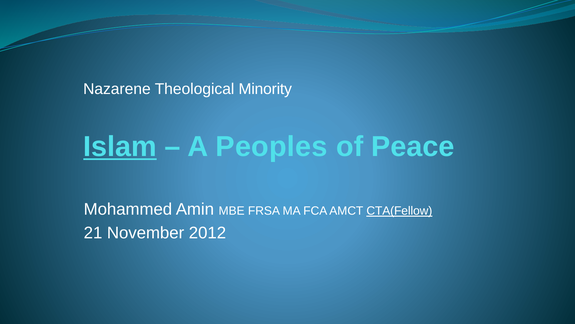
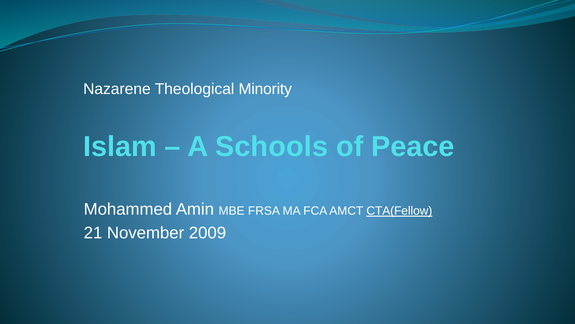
Islam underline: present -> none
Peoples: Peoples -> Schools
2012: 2012 -> 2009
